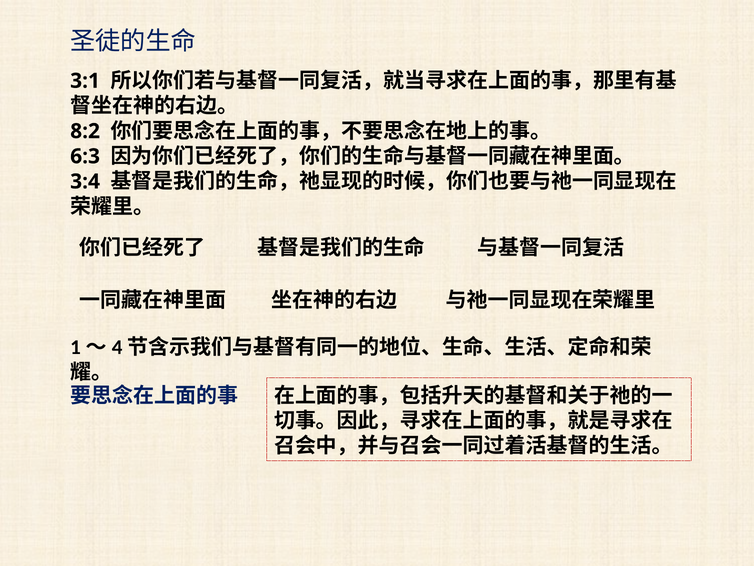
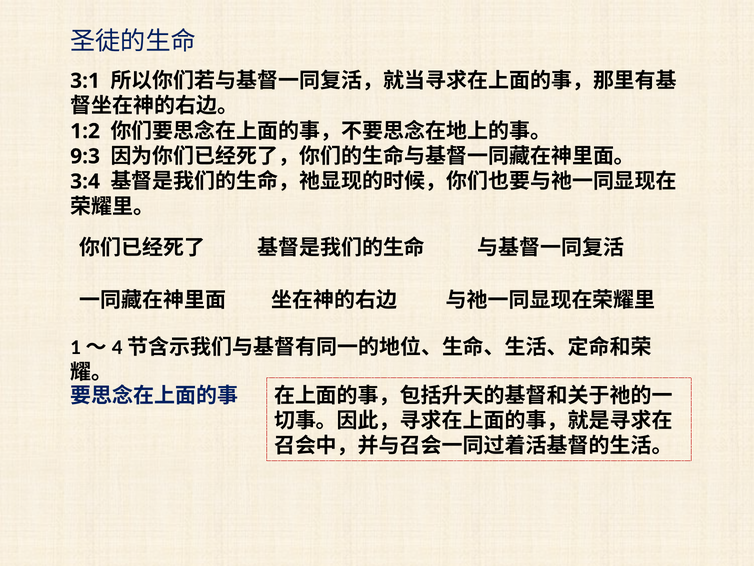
8:2: 8:2 -> 1:2
6:3: 6:3 -> 9:3
